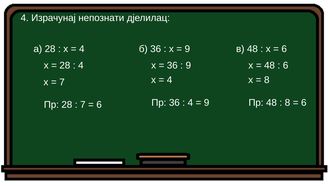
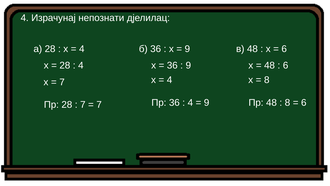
6 at (99, 105): 6 -> 7
